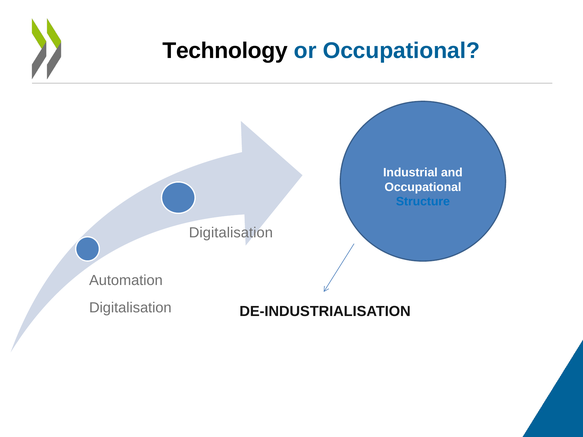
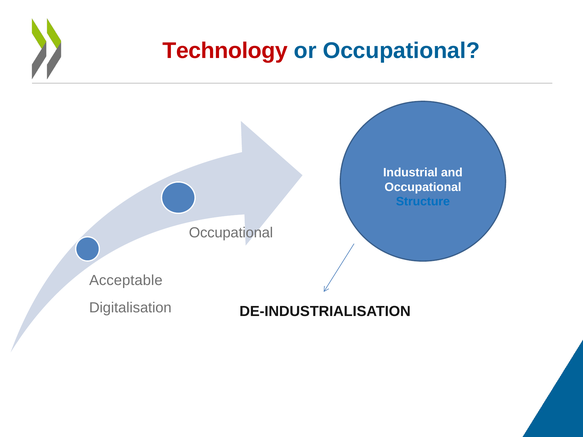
Technology colour: black -> red
Digitalisation at (231, 233): Digitalisation -> Occupational
Automation: Automation -> Acceptable
